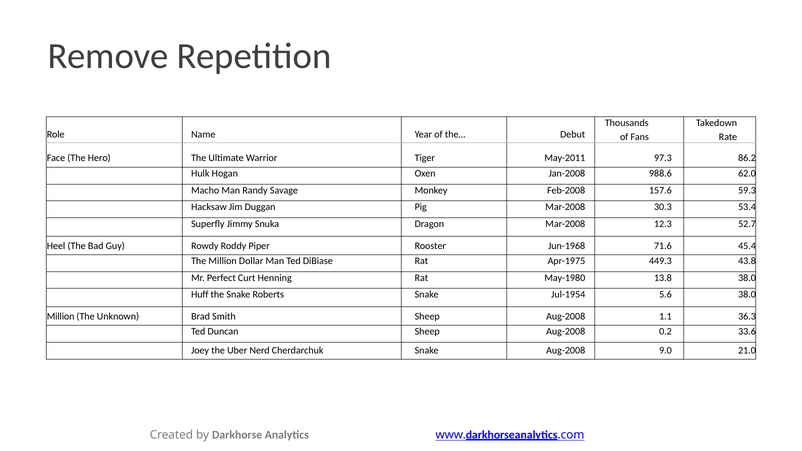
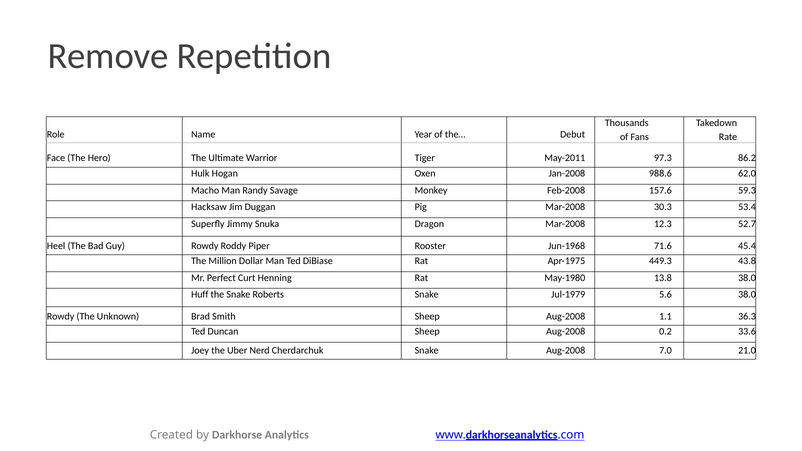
Jul-1954: Jul-1954 -> Jul-1979
Million at (61, 317): Million -> Rowdy
9.0: 9.0 -> 7.0
